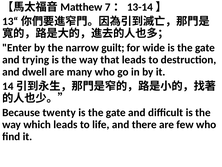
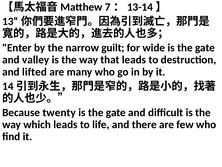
trying: trying -> valley
dwell: dwell -> lifted
